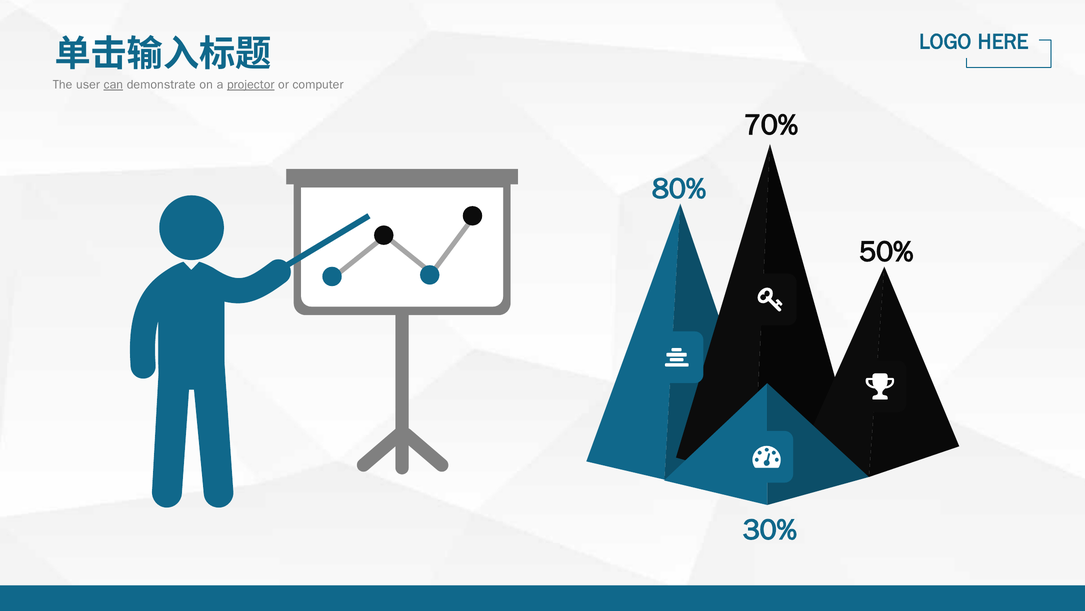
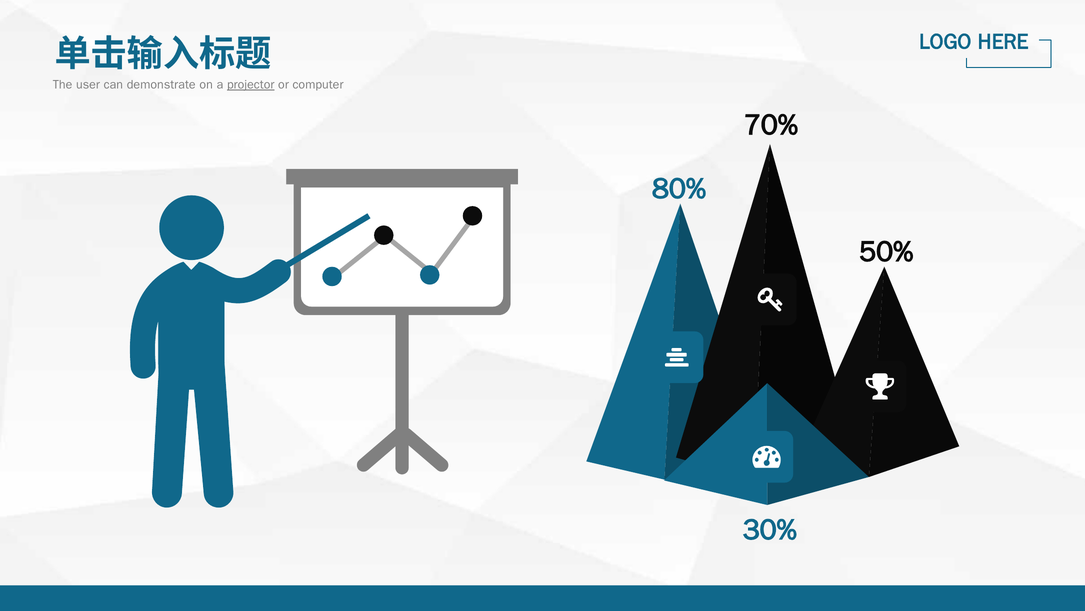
can underline: present -> none
